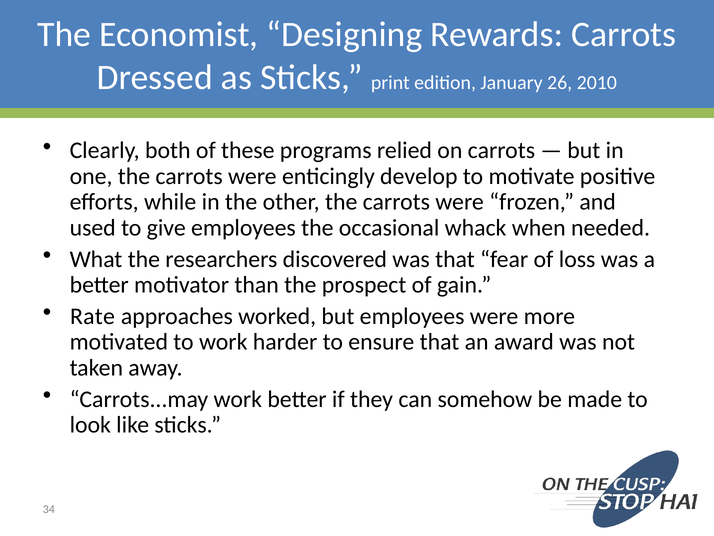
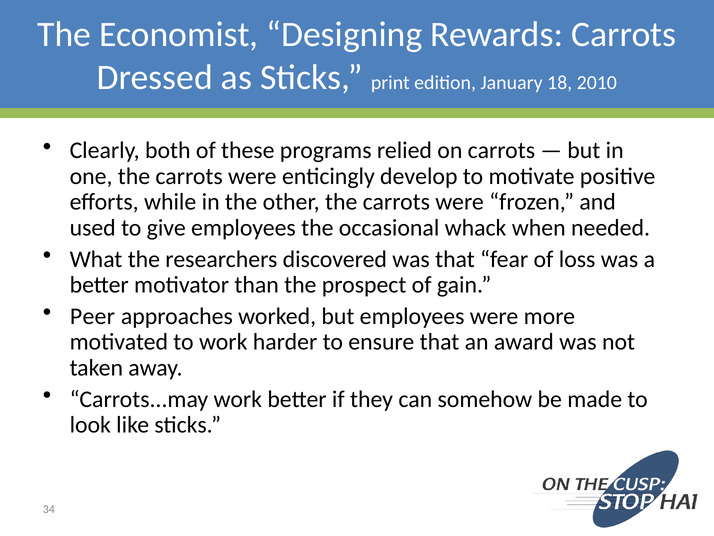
26: 26 -> 18
Rate: Rate -> Peer
